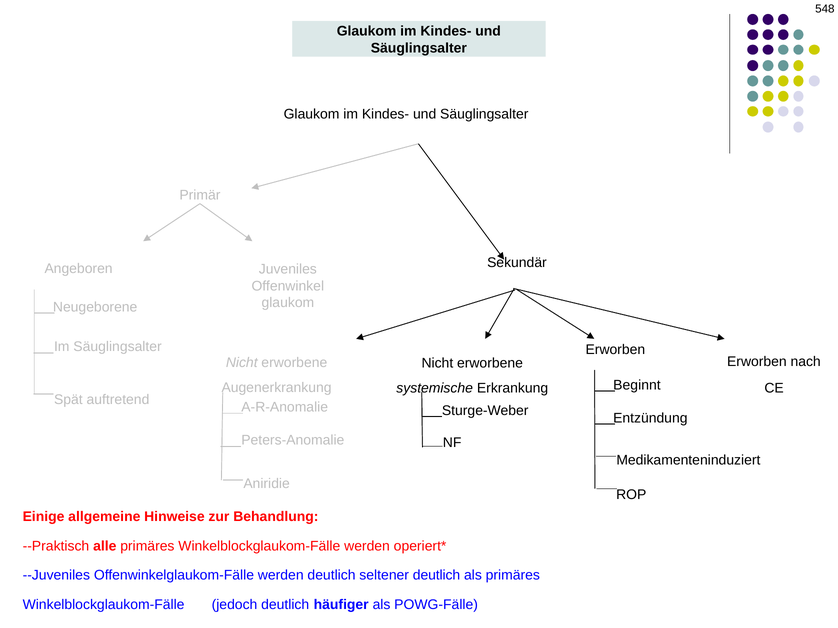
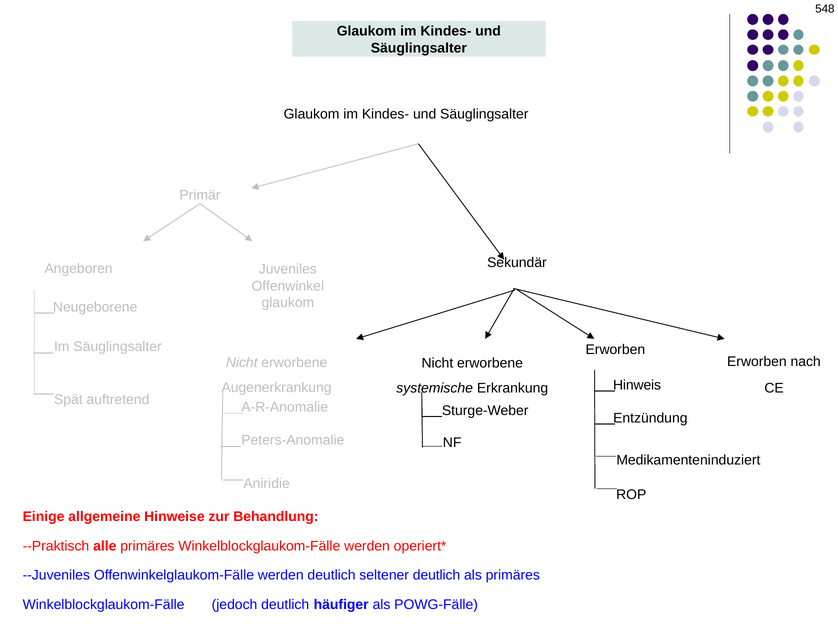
Beginnt: Beginnt -> Hinweis
